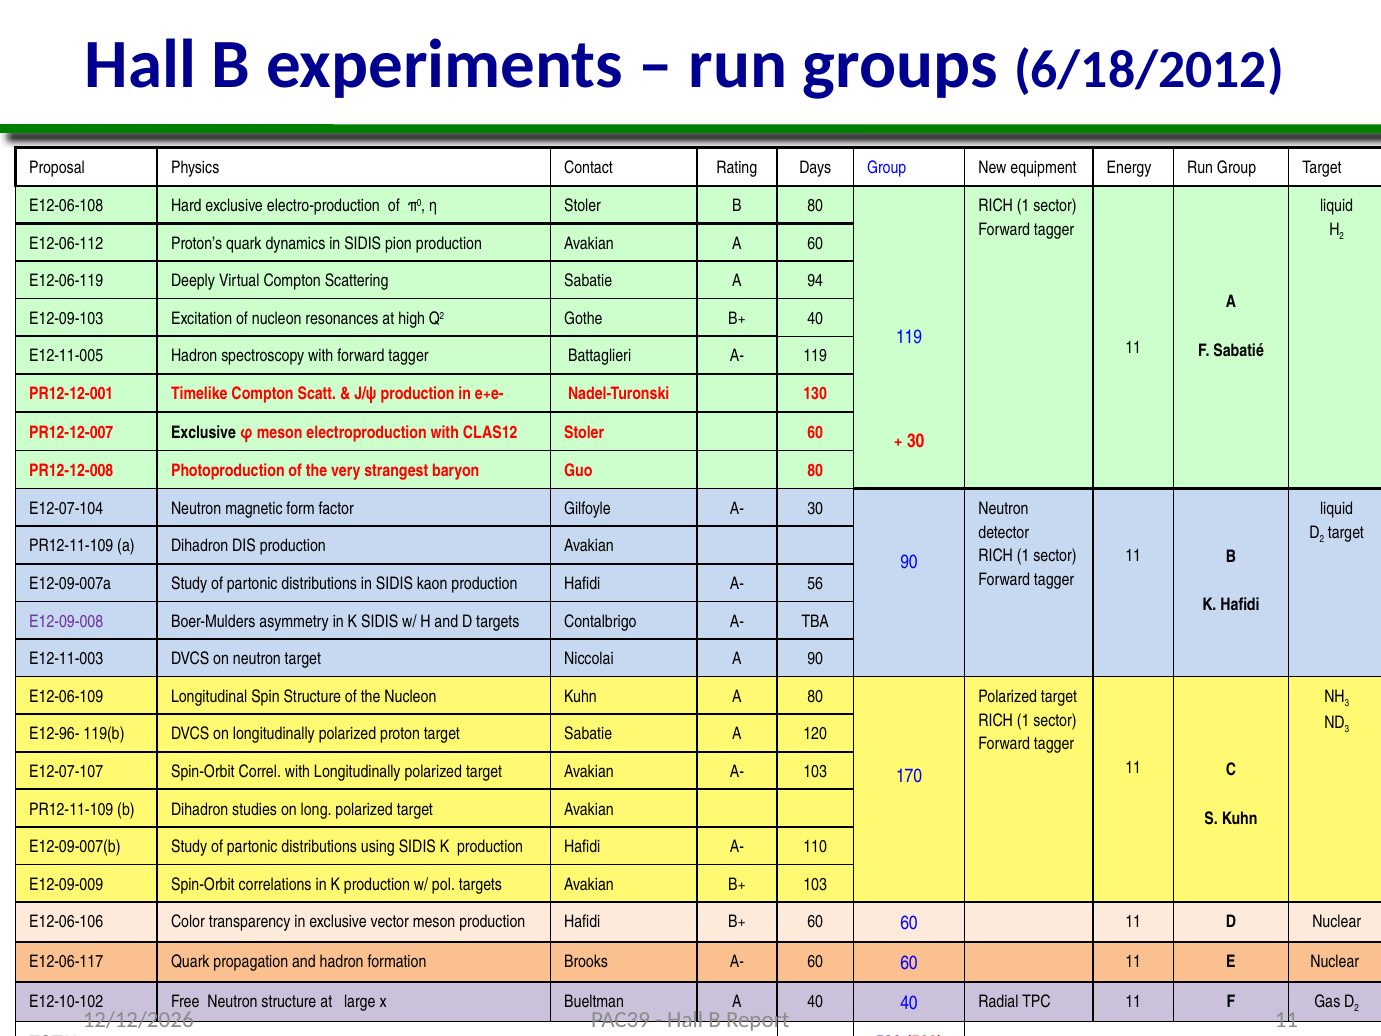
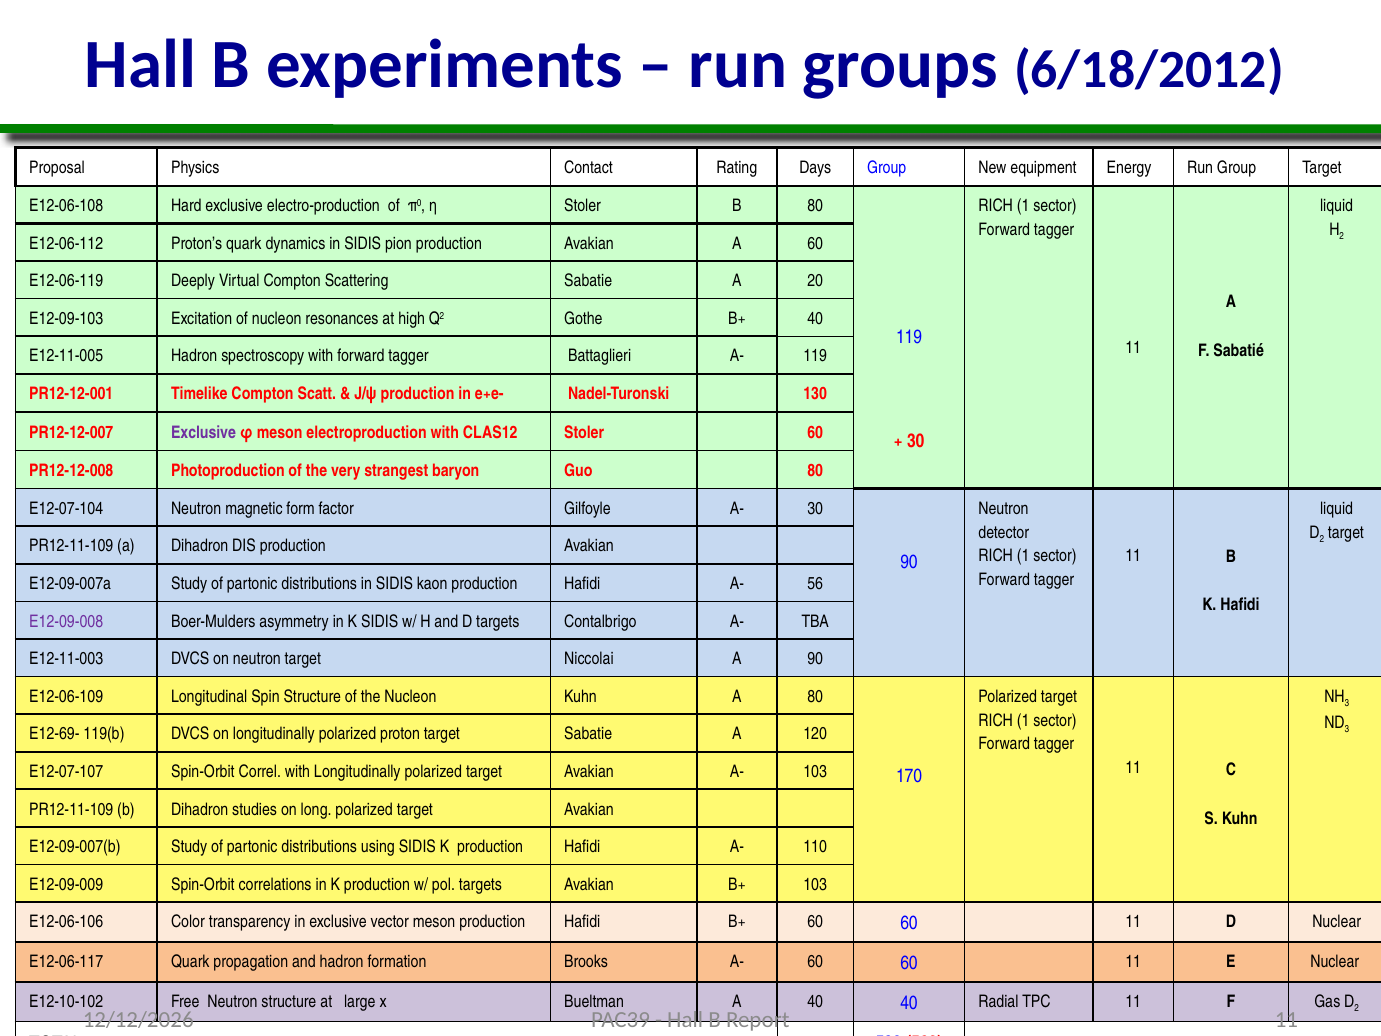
94: 94 -> 20
Exclusive at (203, 432) colour: black -> purple
E12-96-: E12-96- -> E12-69-
